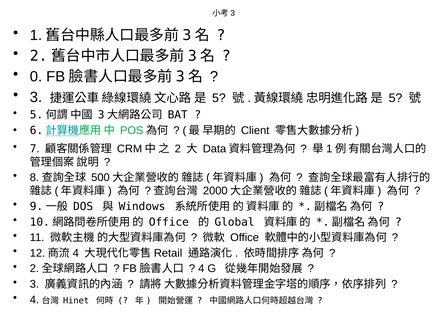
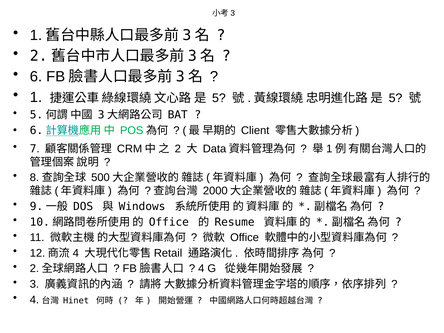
0: 0 -> 6
3 at (36, 97): 3 -> 1
Global: Global -> Resume
